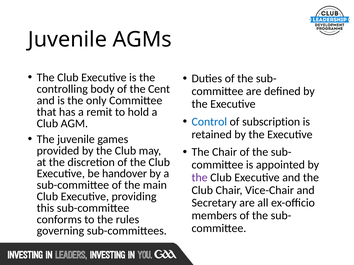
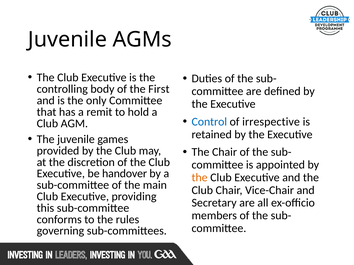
Cent: Cent -> First
subscription: subscription -> irrespective
the at (200, 178) colour: purple -> orange
